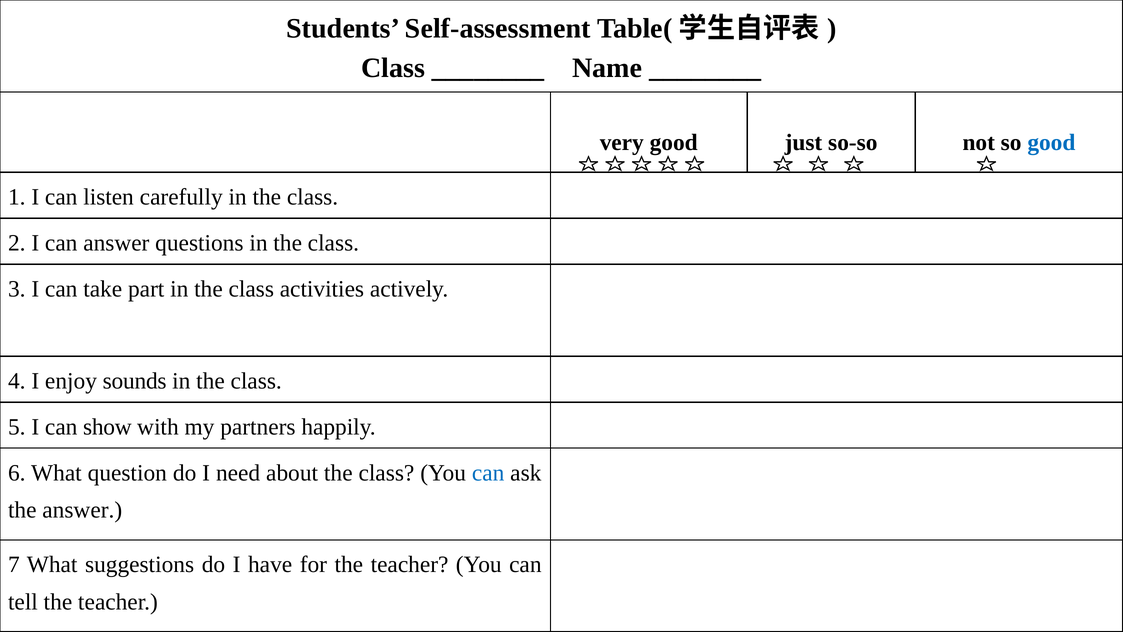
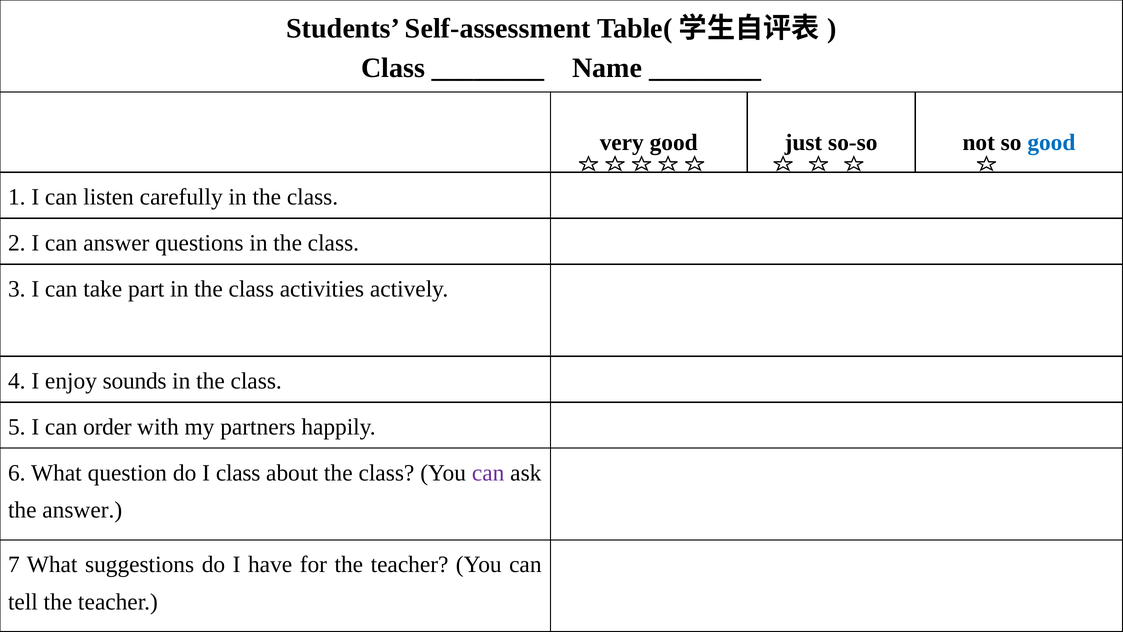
show: show -> order
I need: need -> class
can at (488, 473) colour: blue -> purple
